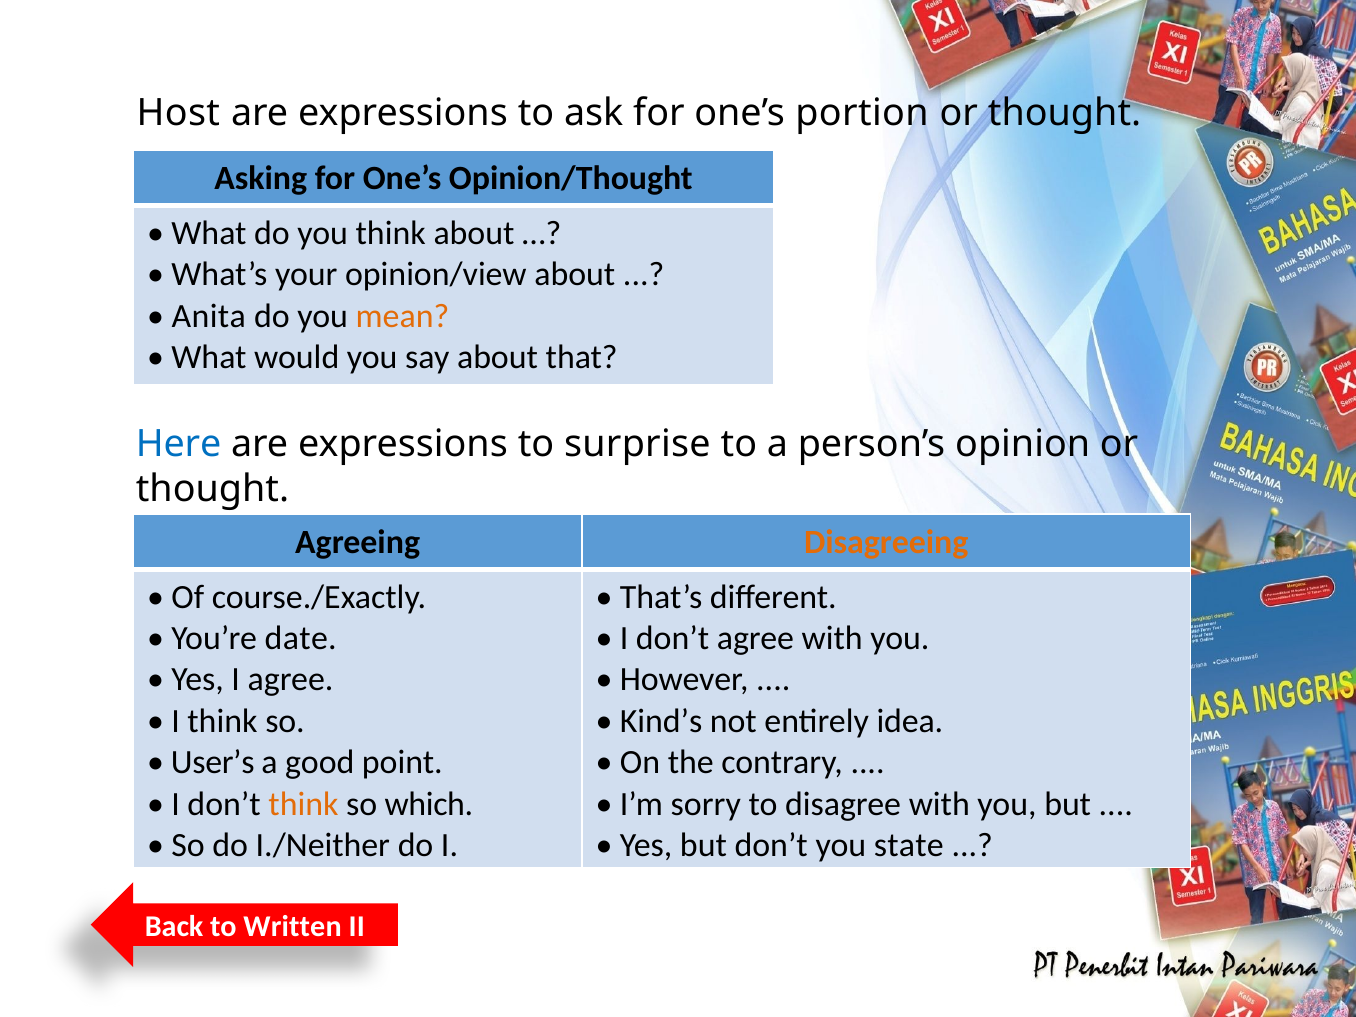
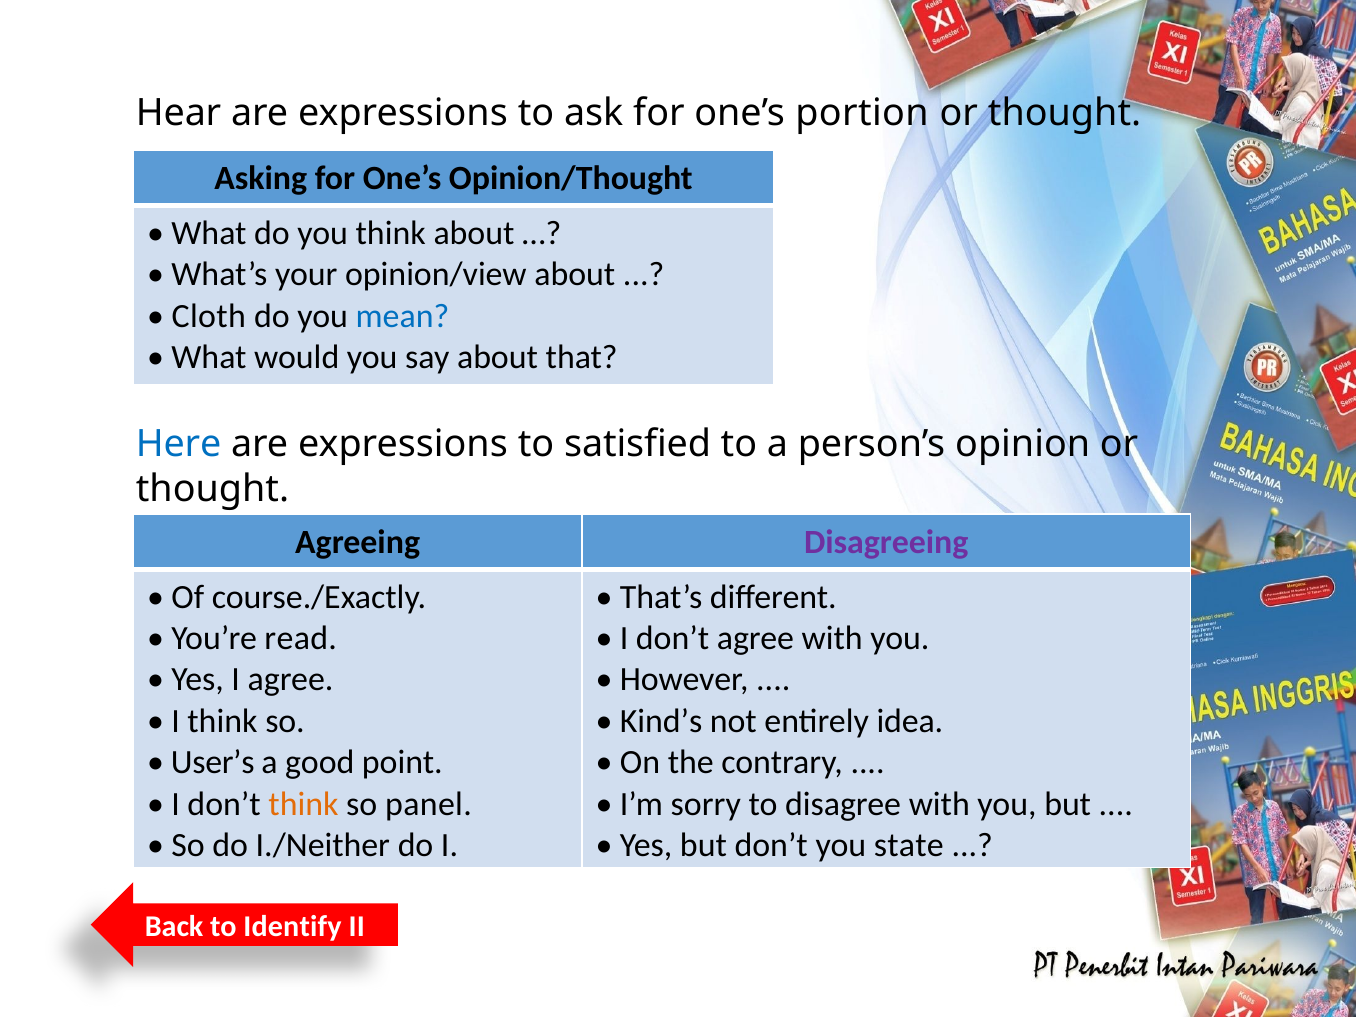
Host: Host -> Hear
Anita: Anita -> Cloth
mean colour: orange -> blue
surprise: surprise -> satisfied
Disagreeing colour: orange -> purple
date: date -> read
which: which -> panel
Written: Written -> Identify
